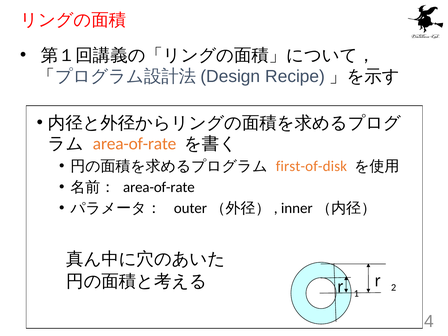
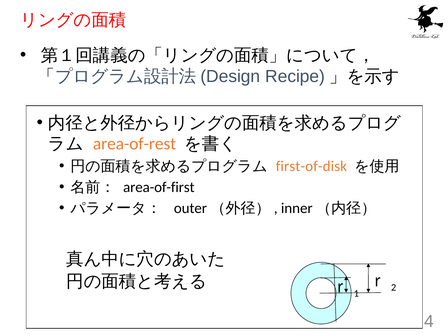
area-of-rate at (135, 144): area-of-rate -> area-of-rest
area-of-rate at (159, 187): area-of-rate -> area-of-first
